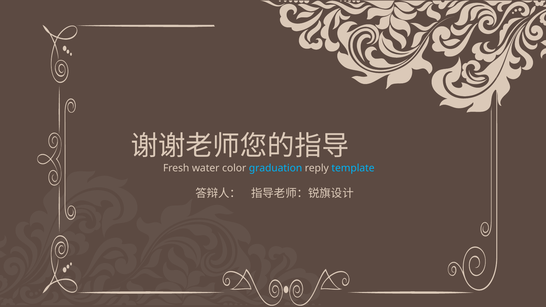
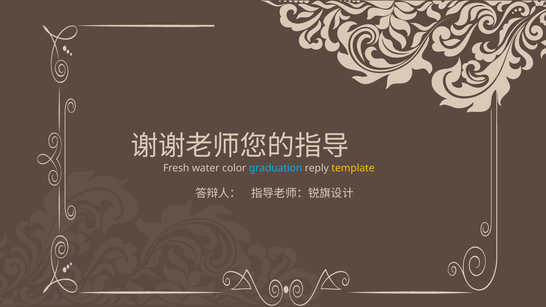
template colour: light blue -> yellow
